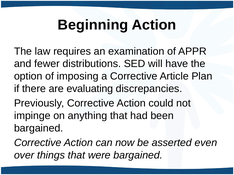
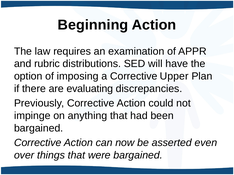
fewer: fewer -> rubric
Article: Article -> Upper
